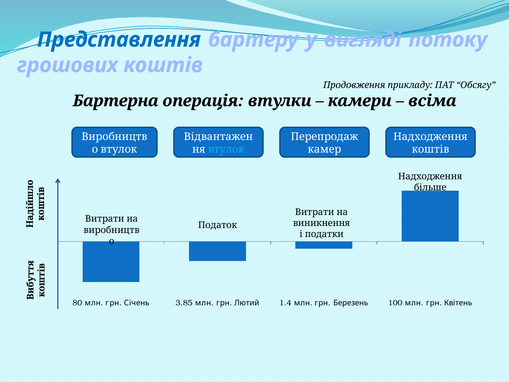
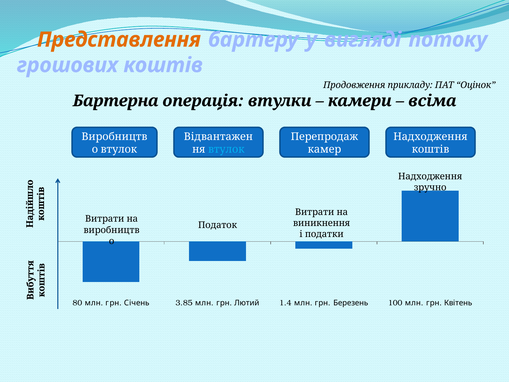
Представлення colour: blue -> orange
Обсягу: Обсягу -> Оцінок
більше: більше -> зручно
